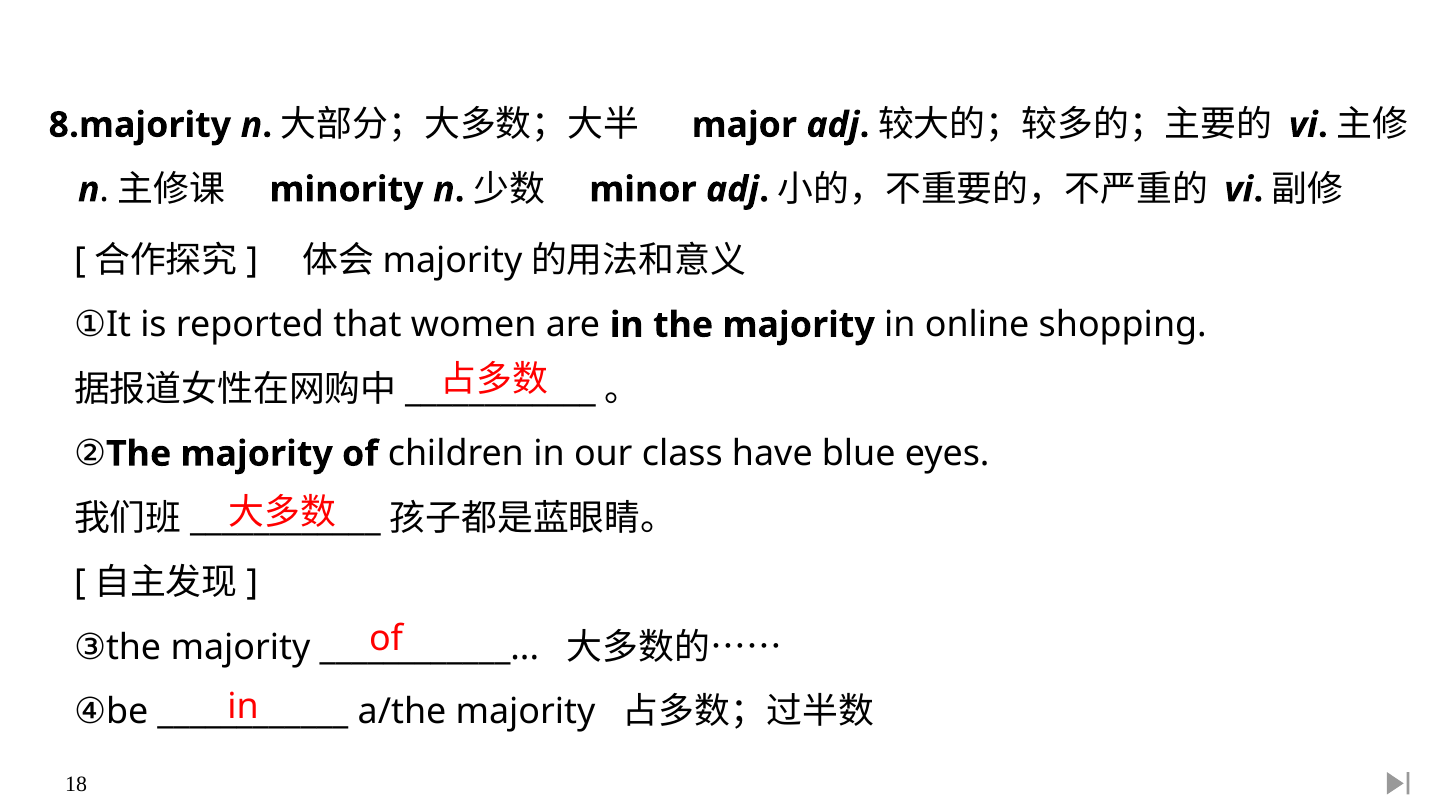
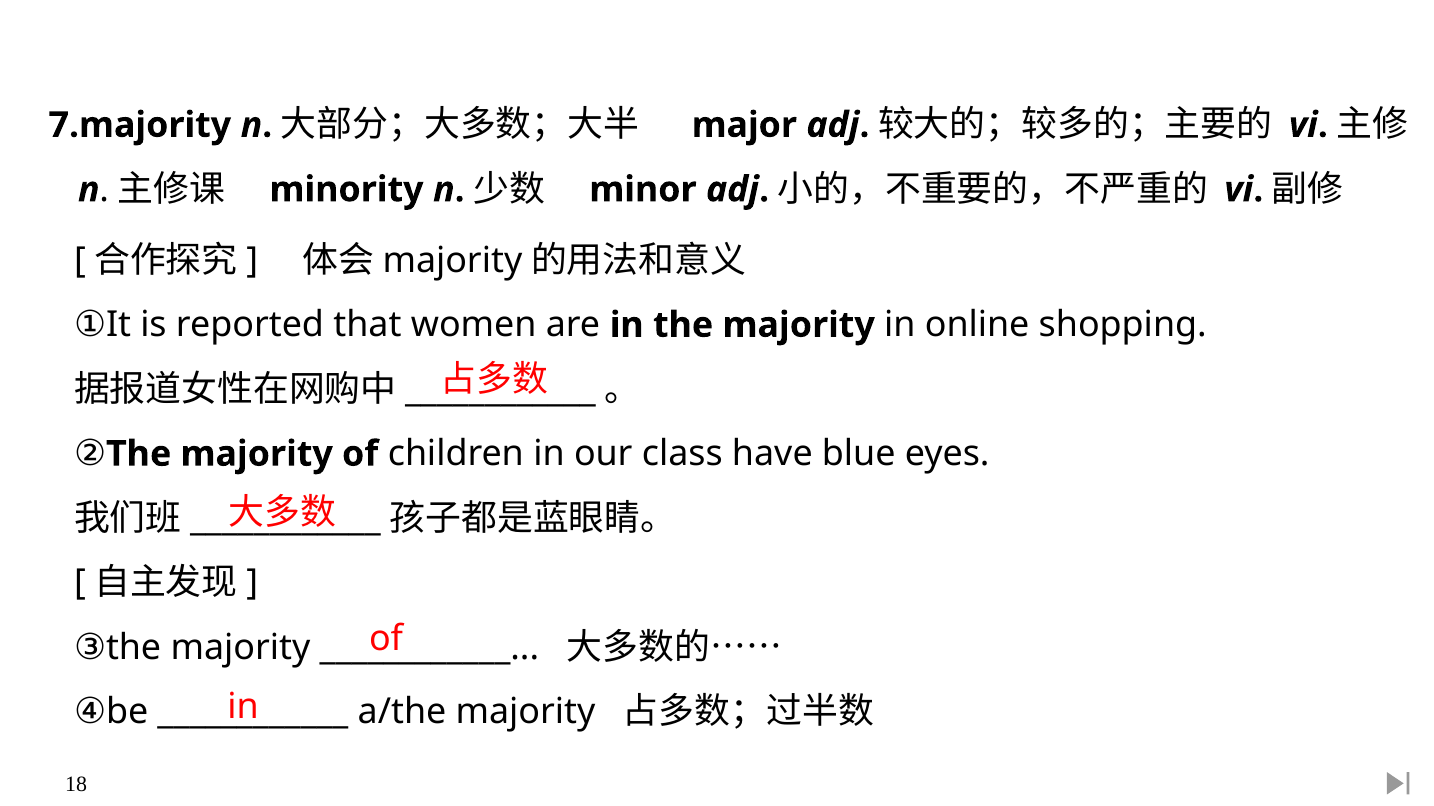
8.majority: 8.majority -> 7.majority
